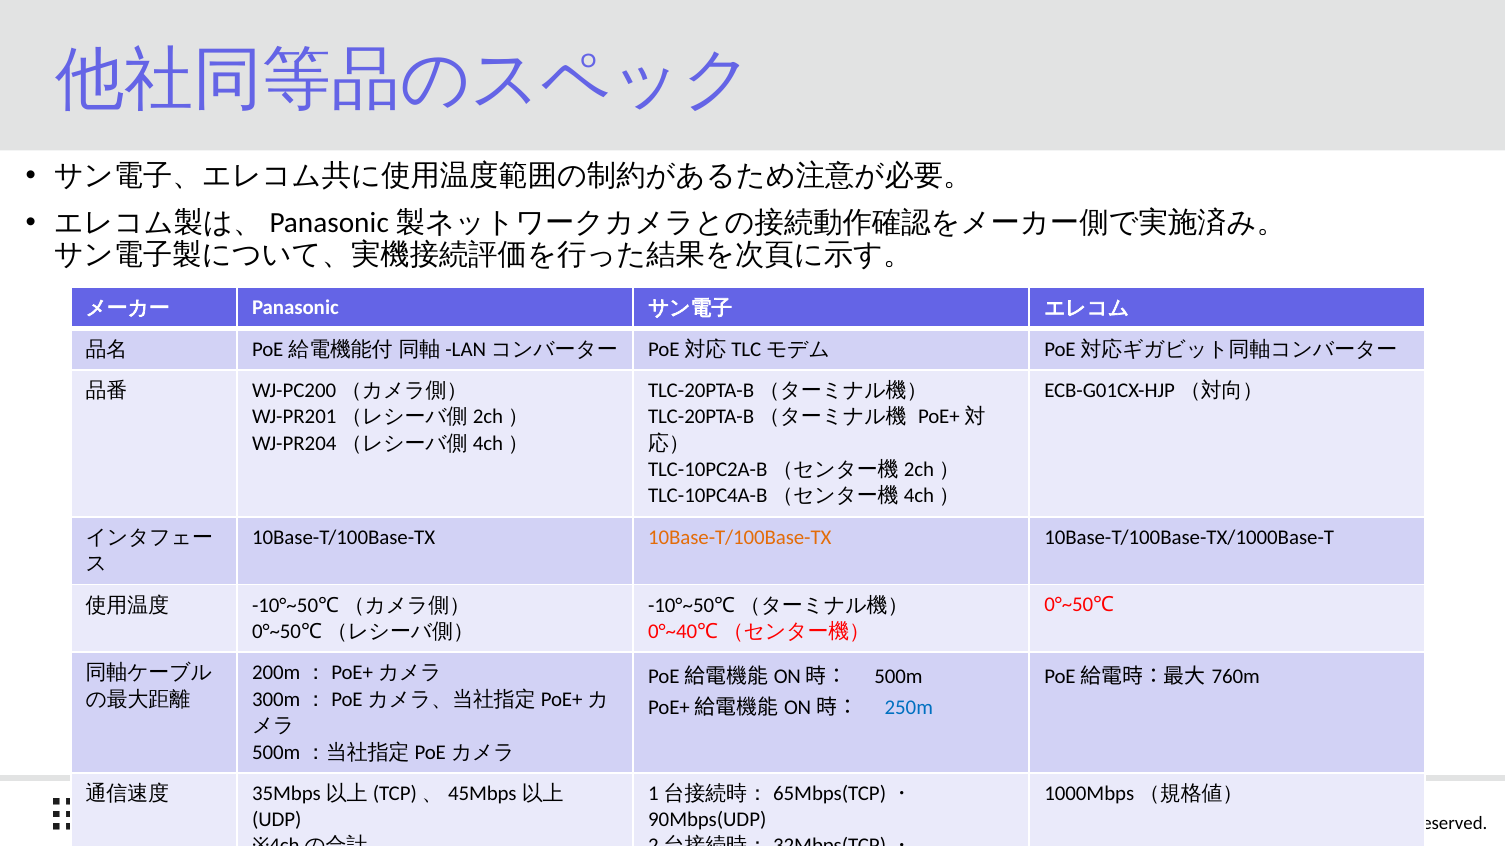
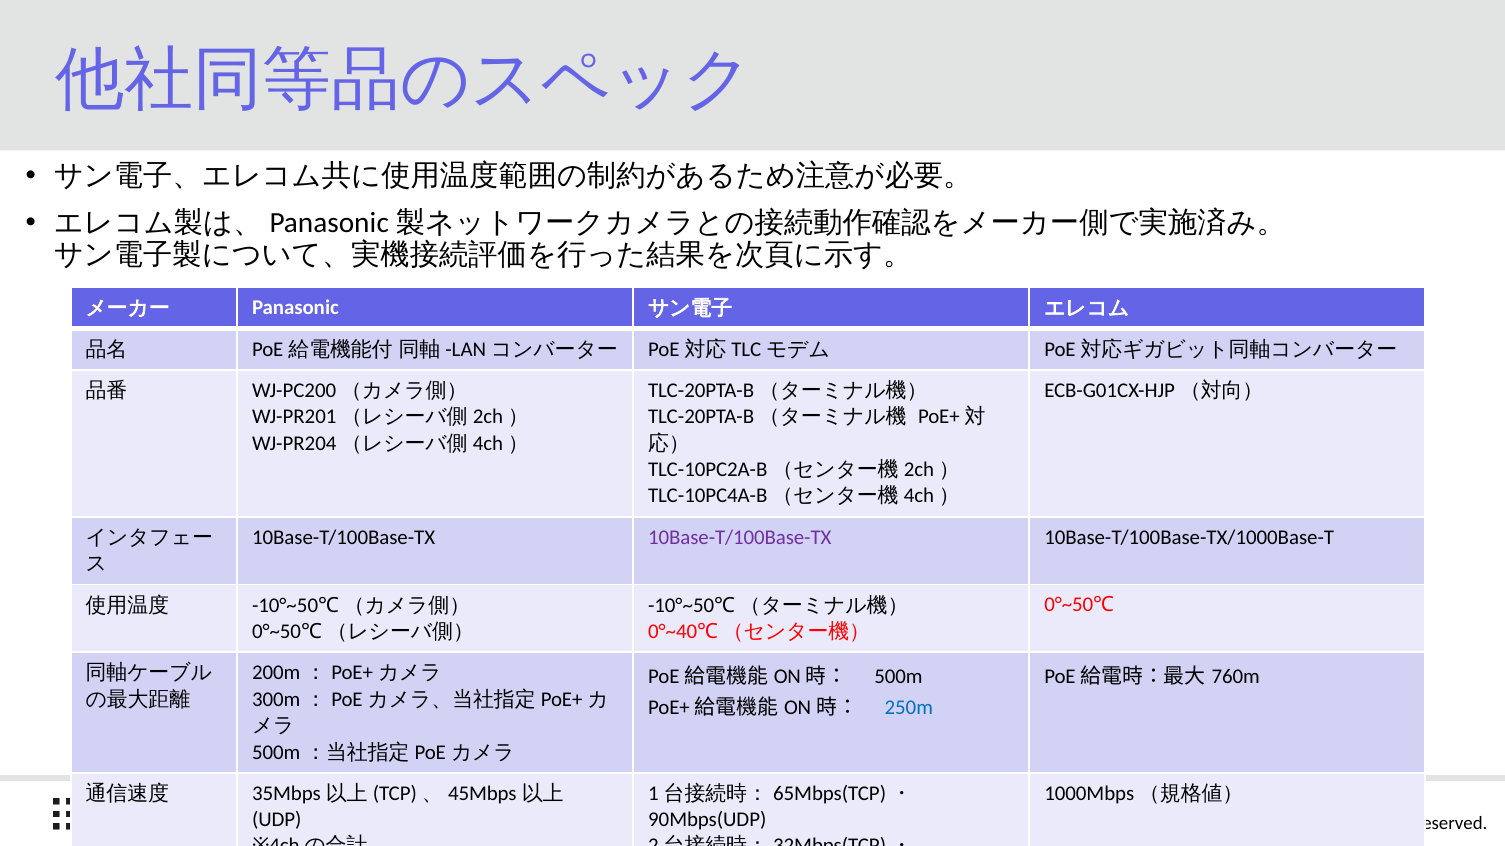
10Base-T/100Base-TX at (740, 538) colour: orange -> purple
